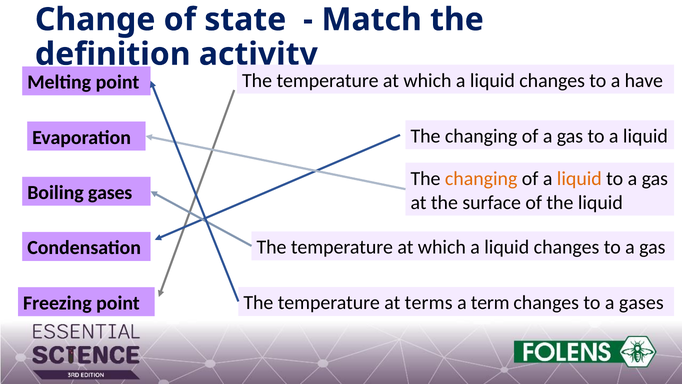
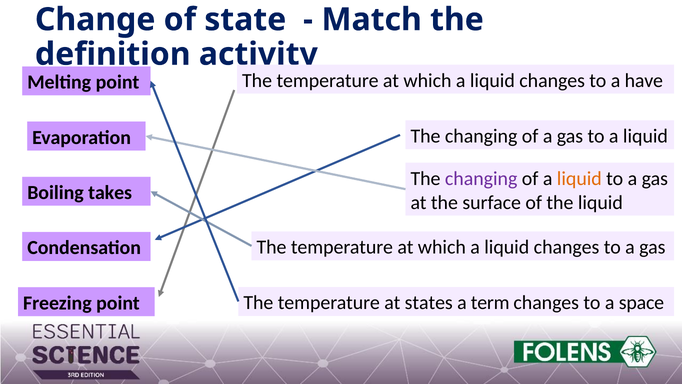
changing at (481, 178) colour: orange -> purple
Boiling gases: gases -> takes
terms: terms -> states
a gases: gases -> space
